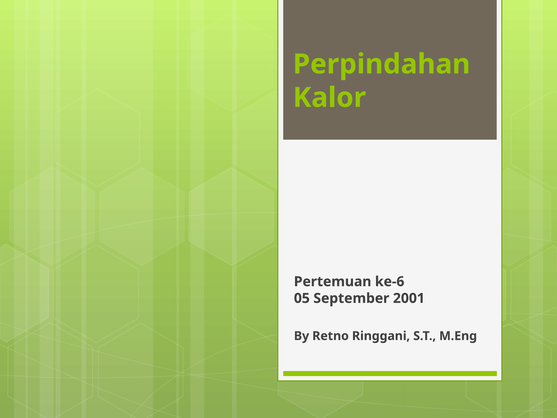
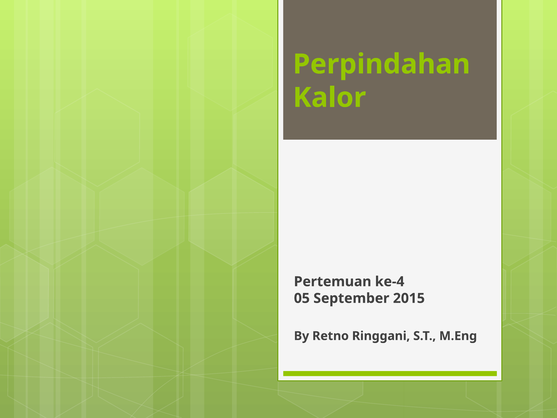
ke-6: ke-6 -> ke-4
2001: 2001 -> 2015
